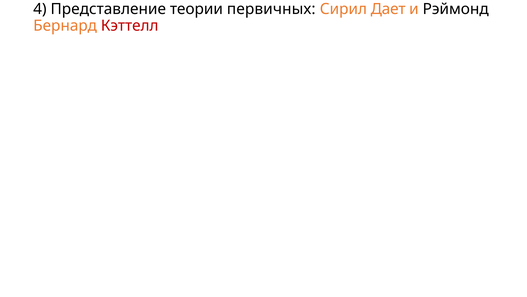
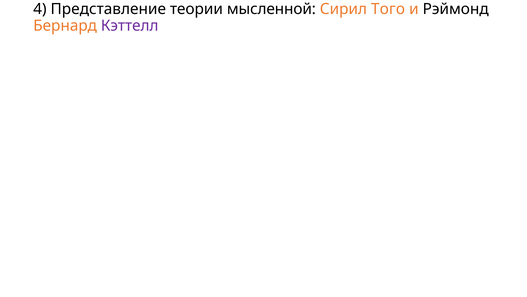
первичных: первичных -> мысленной
Дает: Дает -> Того
Кэттелл colour: red -> purple
